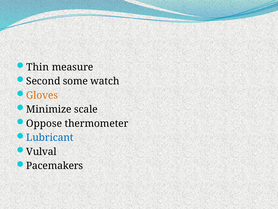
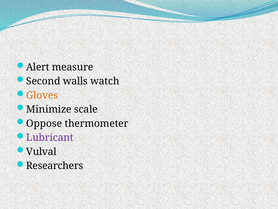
Thin: Thin -> Alert
some: some -> walls
Lubricant colour: blue -> purple
Pacemakers: Pacemakers -> Researchers
